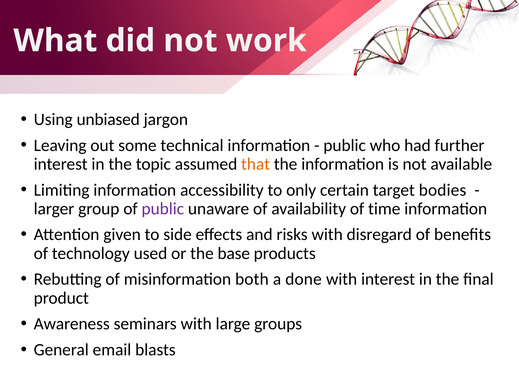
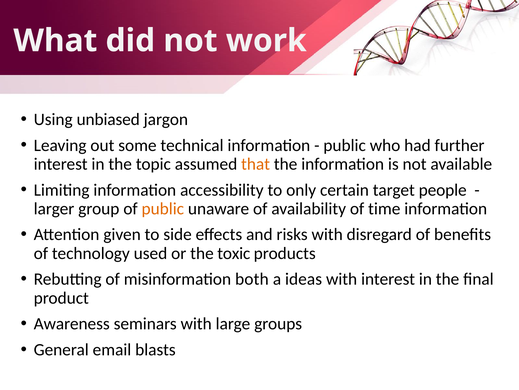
bodies: bodies -> people
public at (163, 208) colour: purple -> orange
base: base -> toxic
done: done -> ideas
